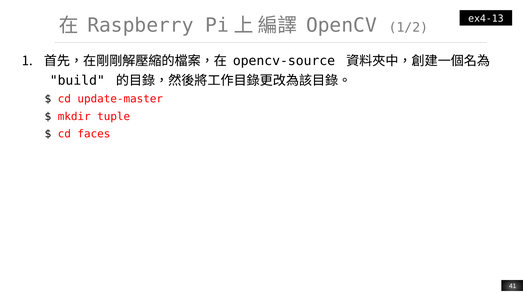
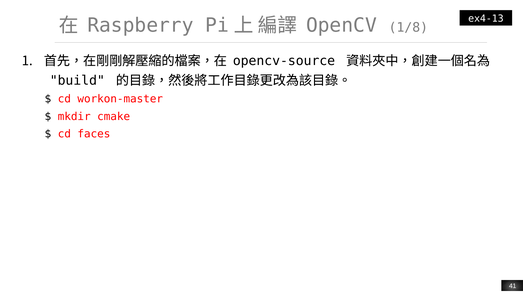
1/2: 1/2 -> 1/8
update-master: update-master -> workon-master
tuple: tuple -> cmake
